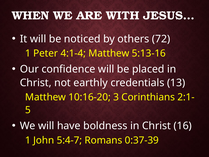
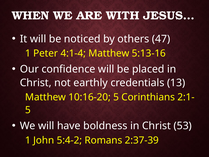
72: 72 -> 47
10:16-20 3: 3 -> 5
16: 16 -> 53
5:4-7: 5:4-7 -> 5:4-2
0:37-39: 0:37-39 -> 2:37-39
